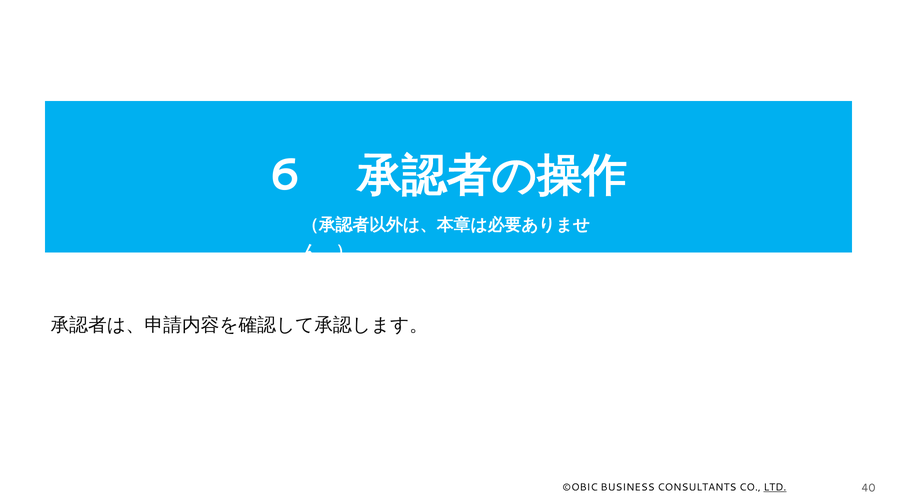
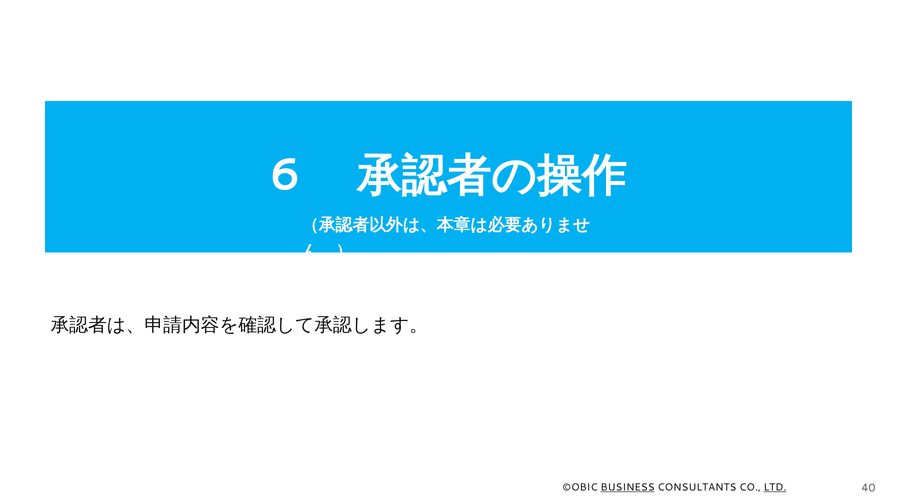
BUSINESS underline: none -> present
